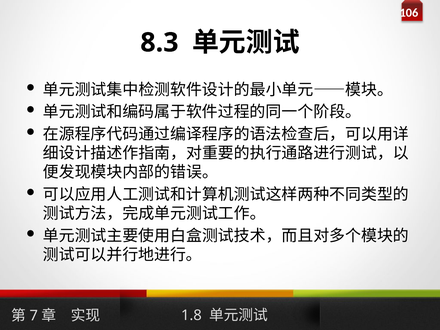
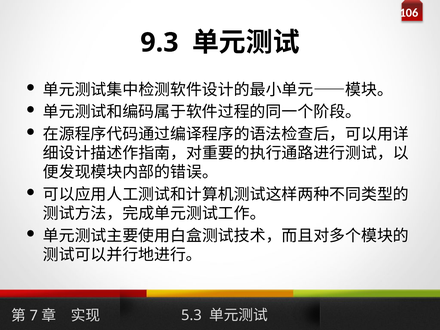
8.3: 8.3 -> 9.3
1.8: 1.8 -> 5.3
